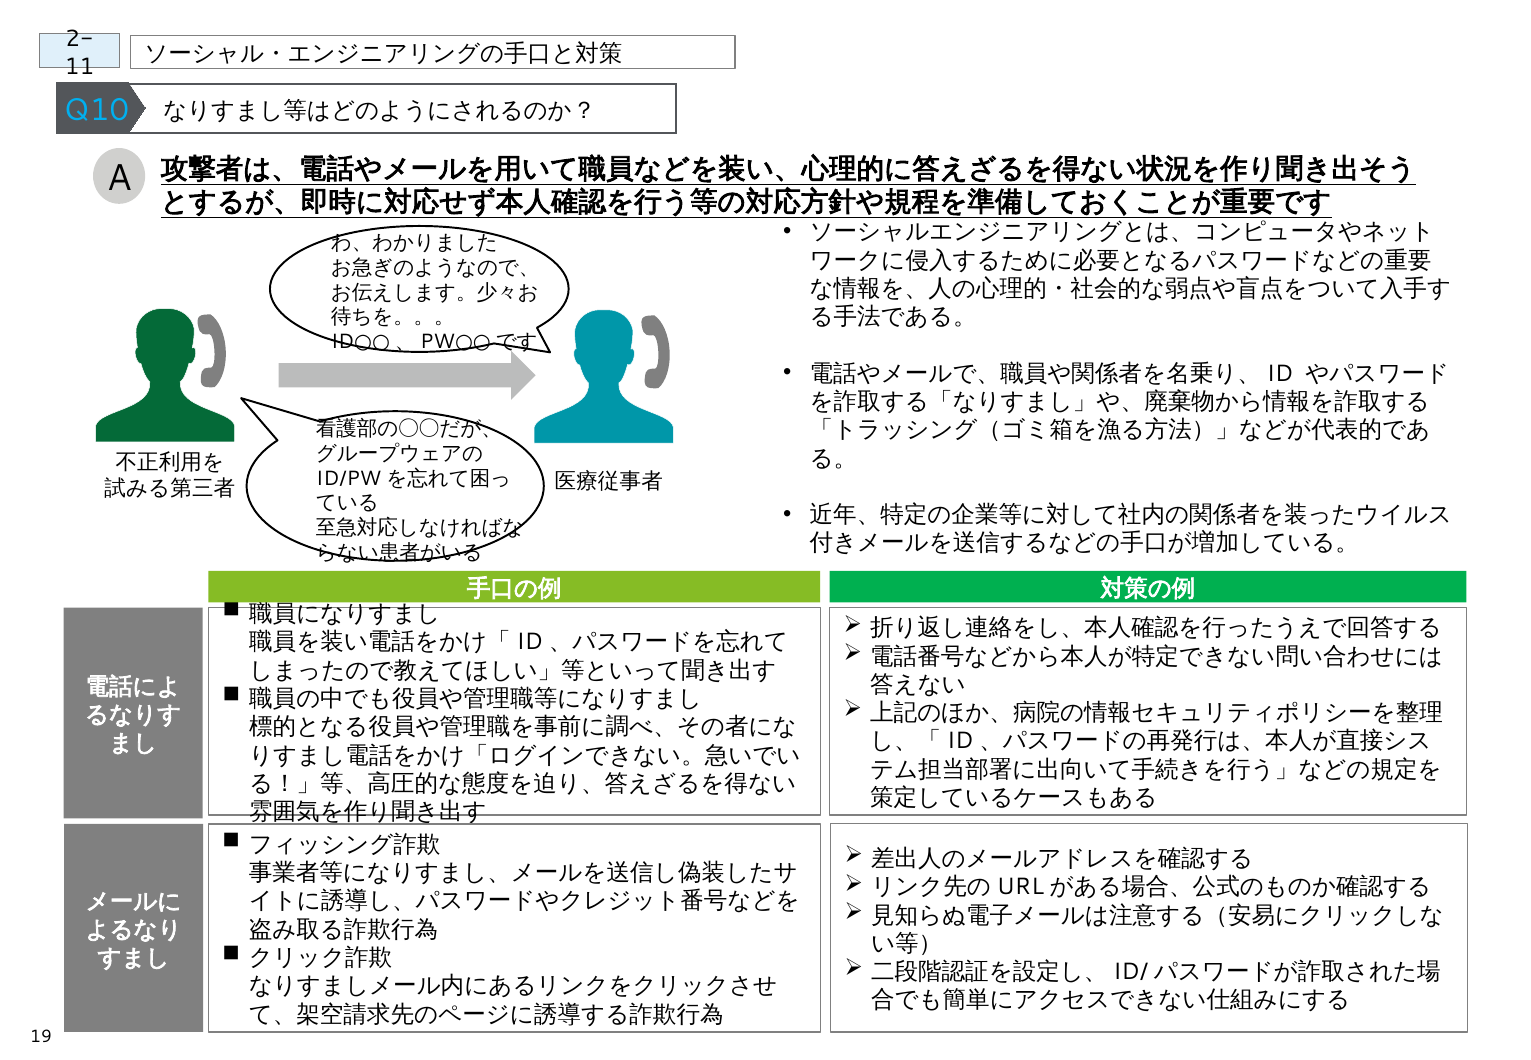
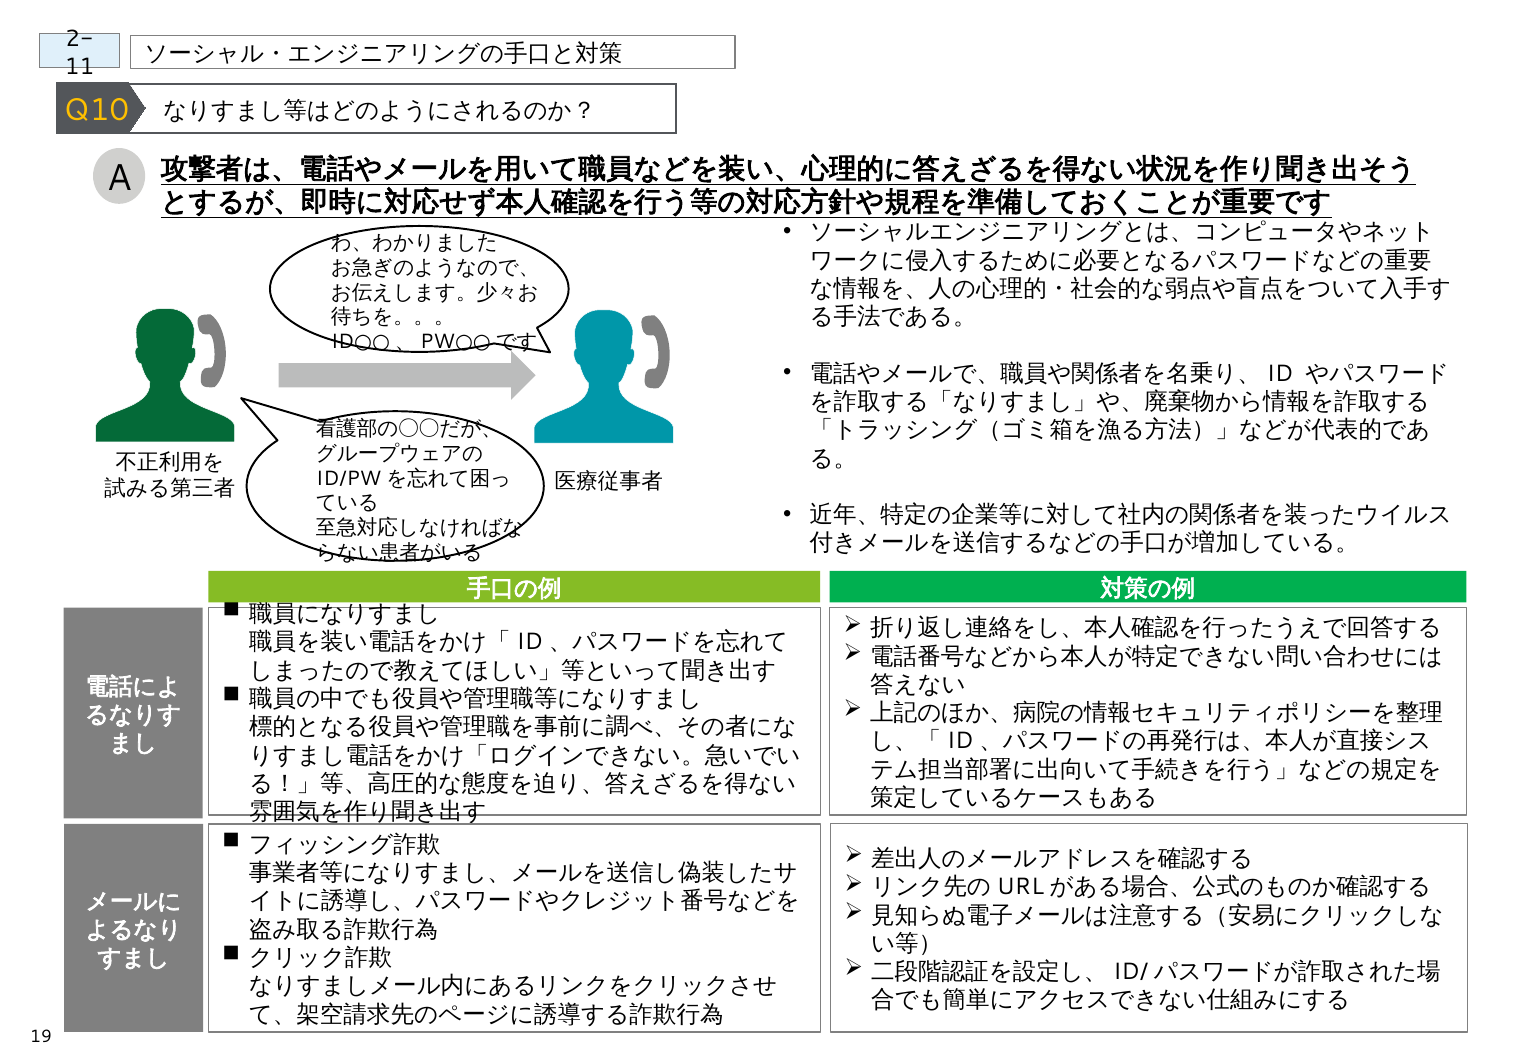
Q10 colour: light blue -> yellow
